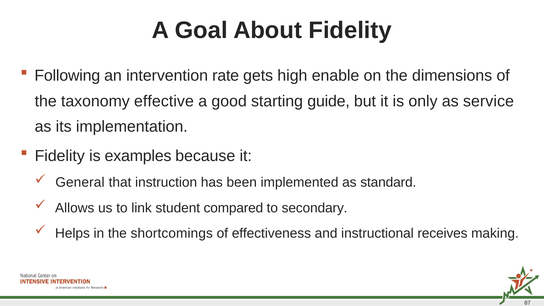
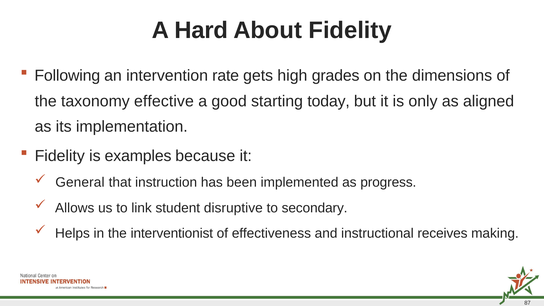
Goal: Goal -> Hard
enable: enable -> grades
guide: guide -> today
service: service -> aligned
standard: standard -> progress
compared: compared -> disruptive
shortcomings: shortcomings -> interventionist
